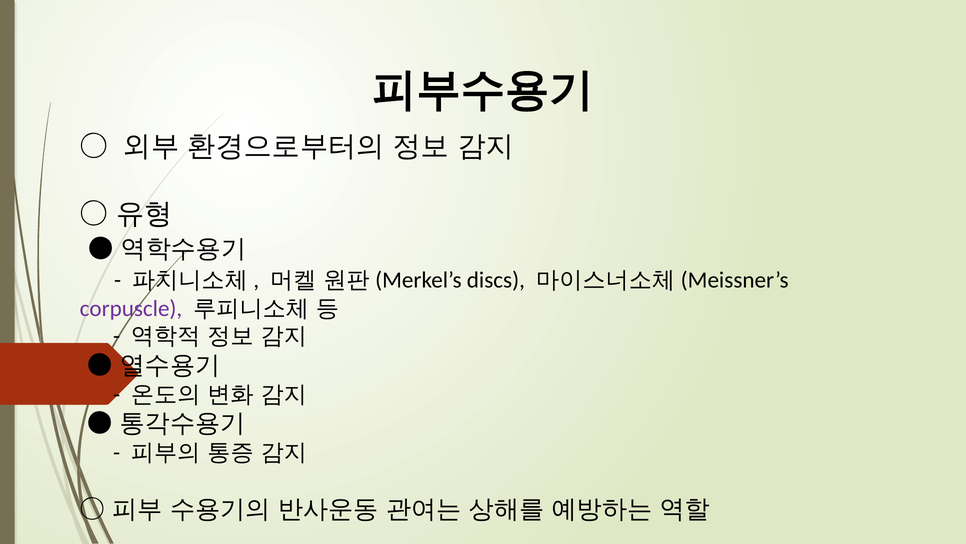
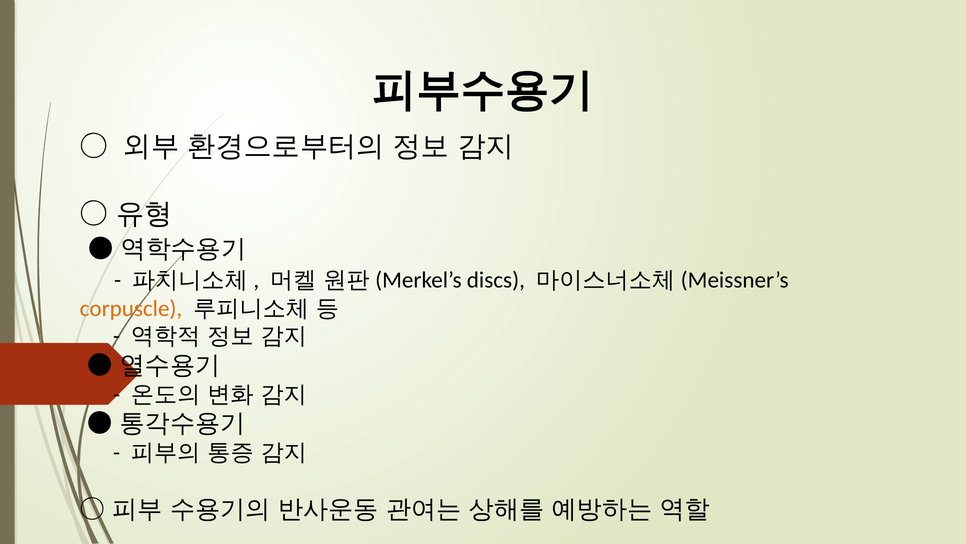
corpuscle colour: purple -> orange
